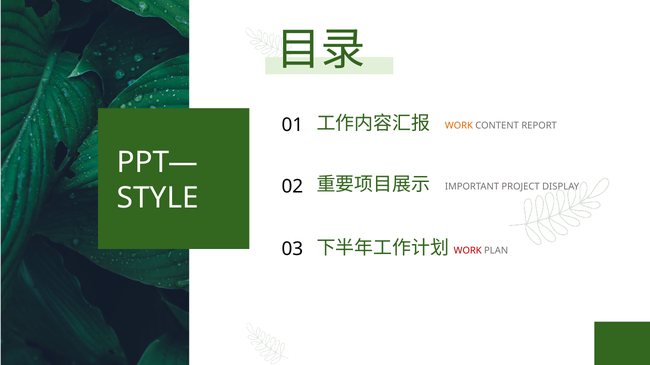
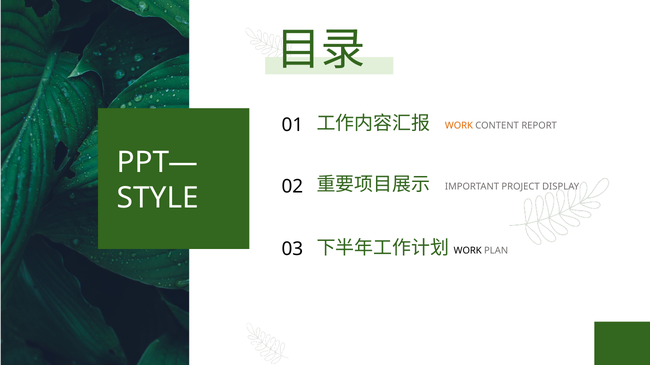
WORK at (468, 251) colour: red -> black
